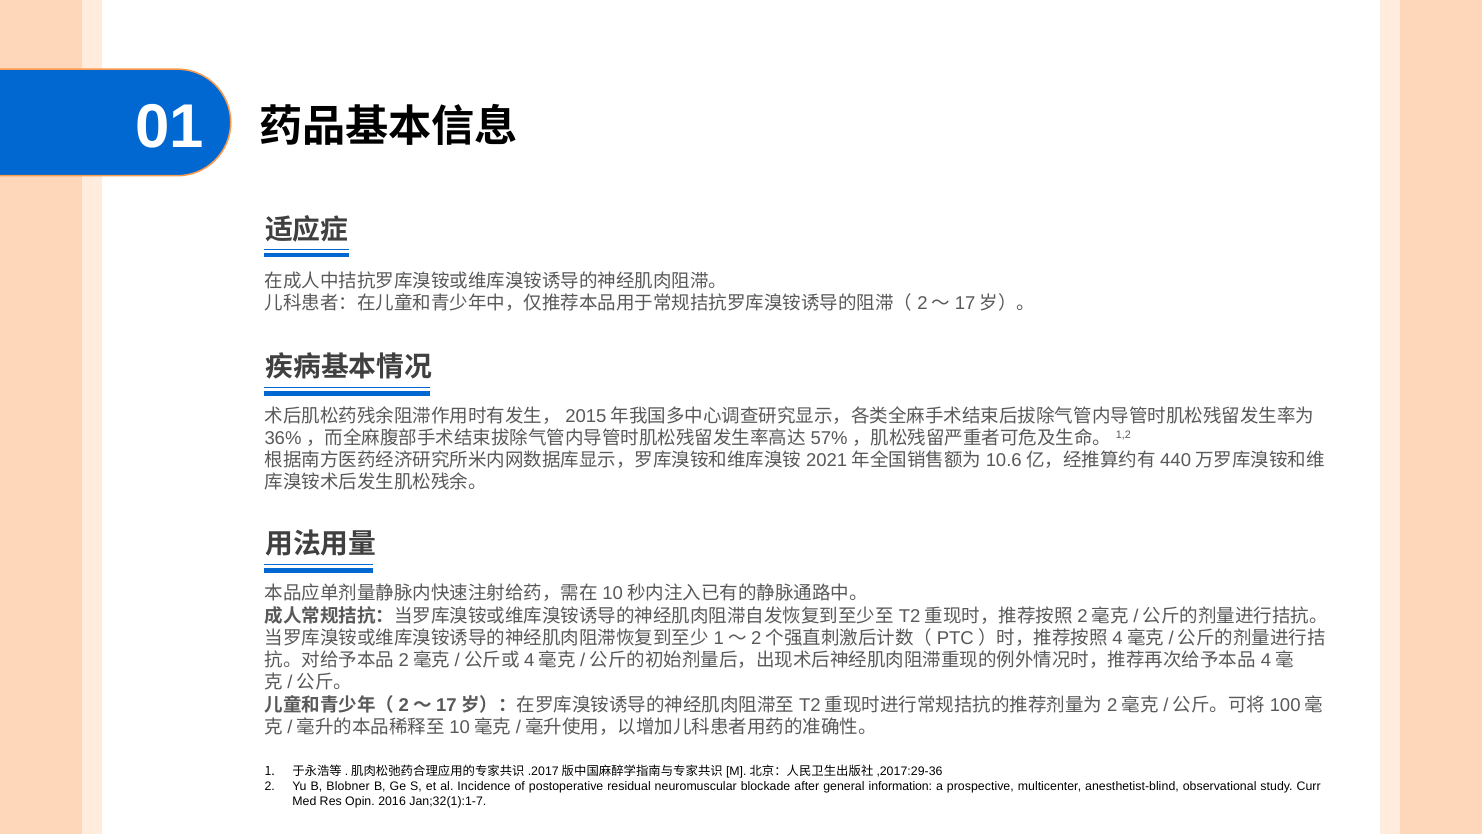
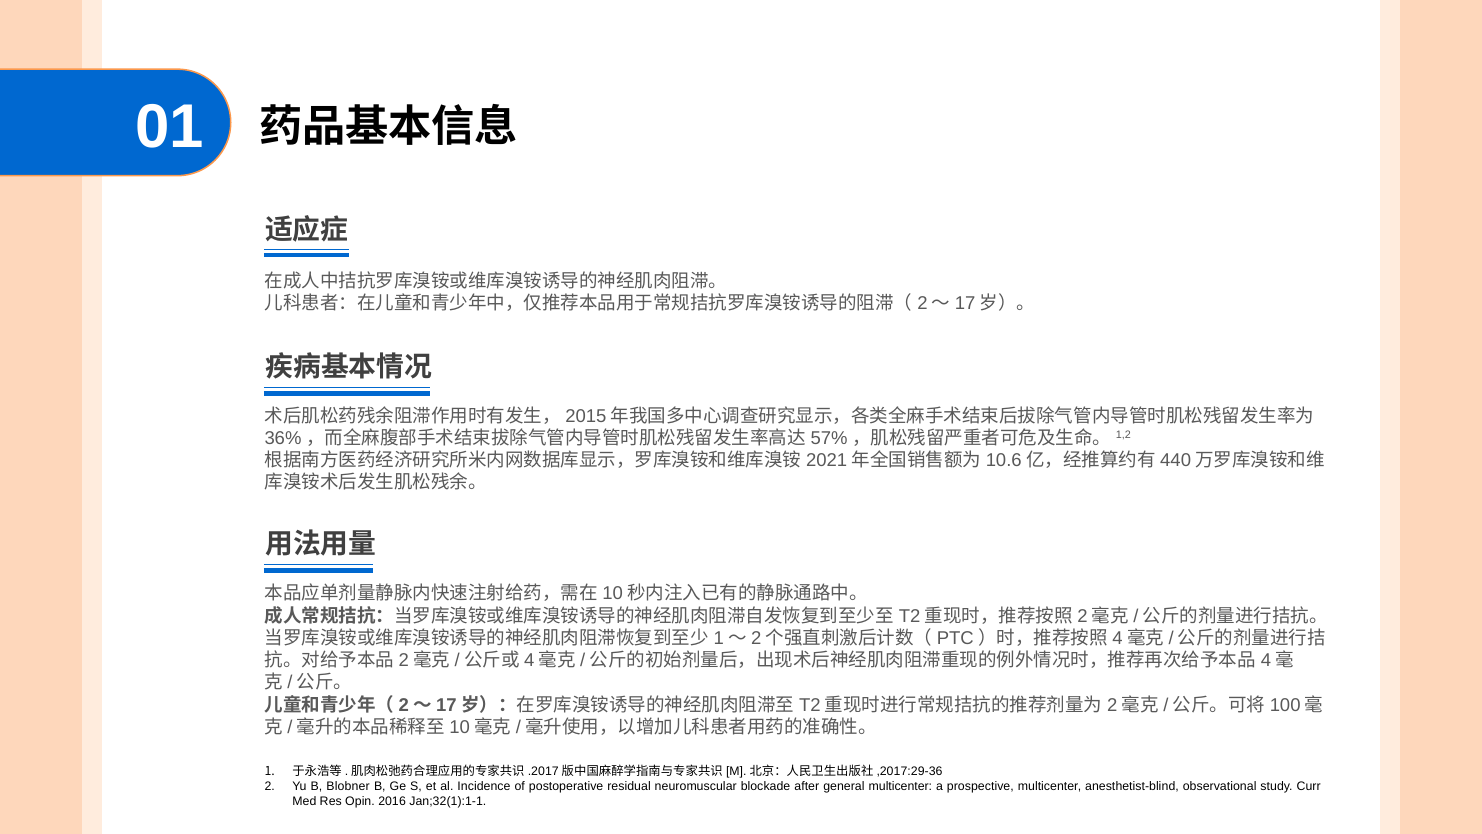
general information: information -> multicenter
Jan;32(1):1-7: Jan;32(1):1-7 -> Jan;32(1):1-1
